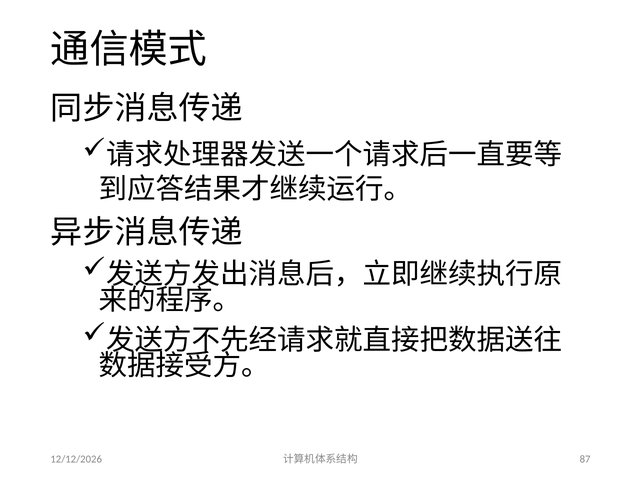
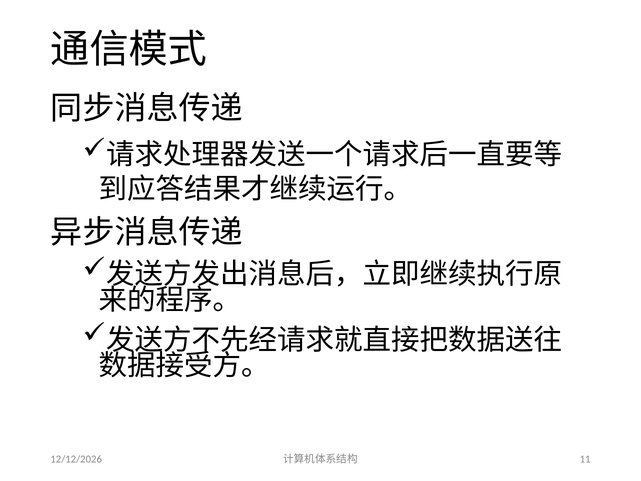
87: 87 -> 11
